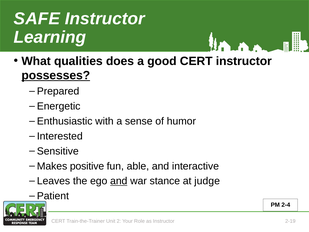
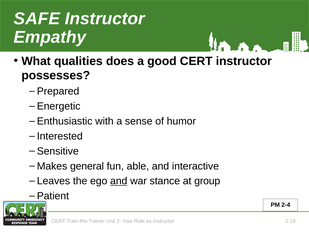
Learning: Learning -> Empathy
possesses underline: present -> none
positive: positive -> general
judge: judge -> group
